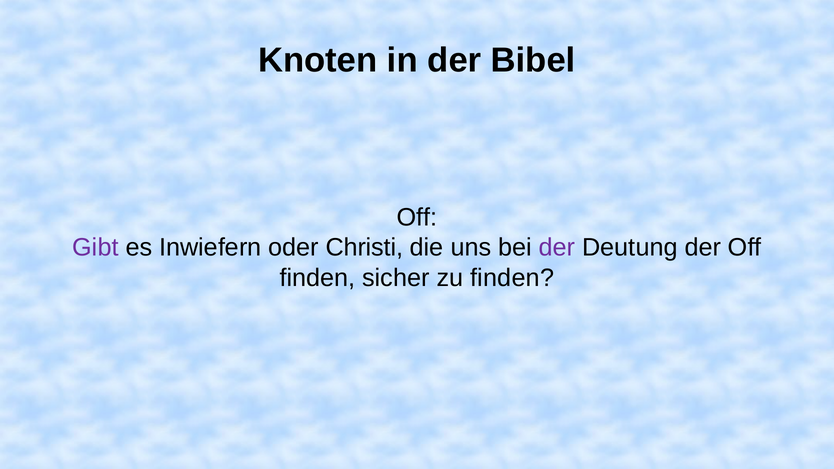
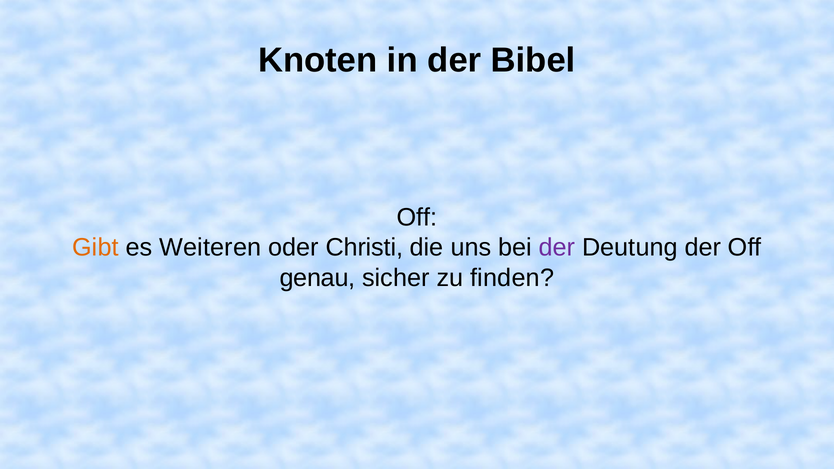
Gibt colour: purple -> orange
Inwiefern: Inwiefern -> Weiteren
finden at (317, 278): finden -> genau
